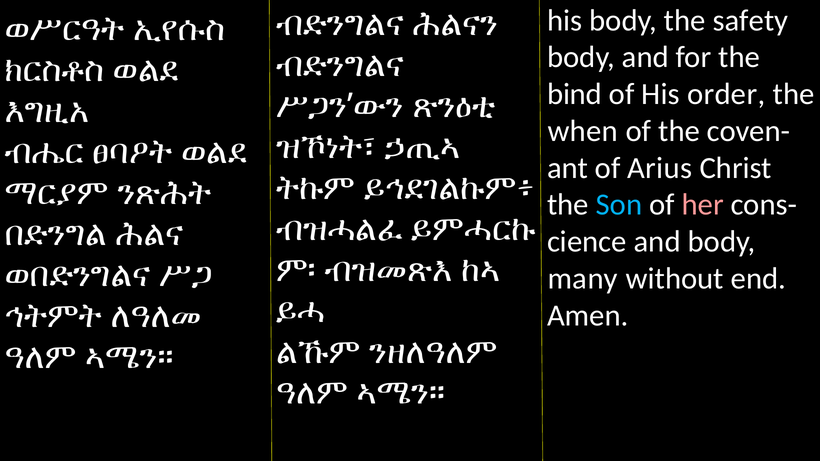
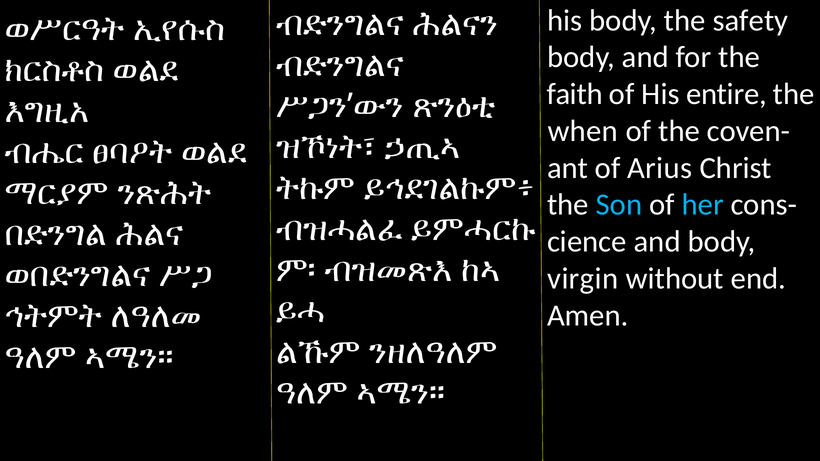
bind: bind -> faith
order: order -> entire
her colour: pink -> light blue
many: many -> virgin
